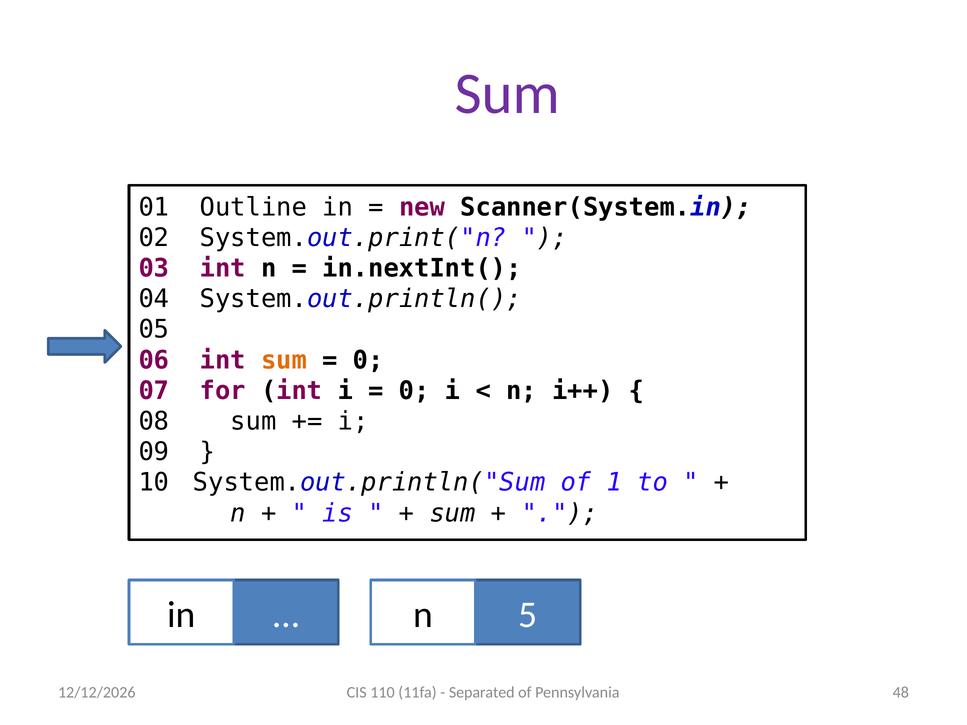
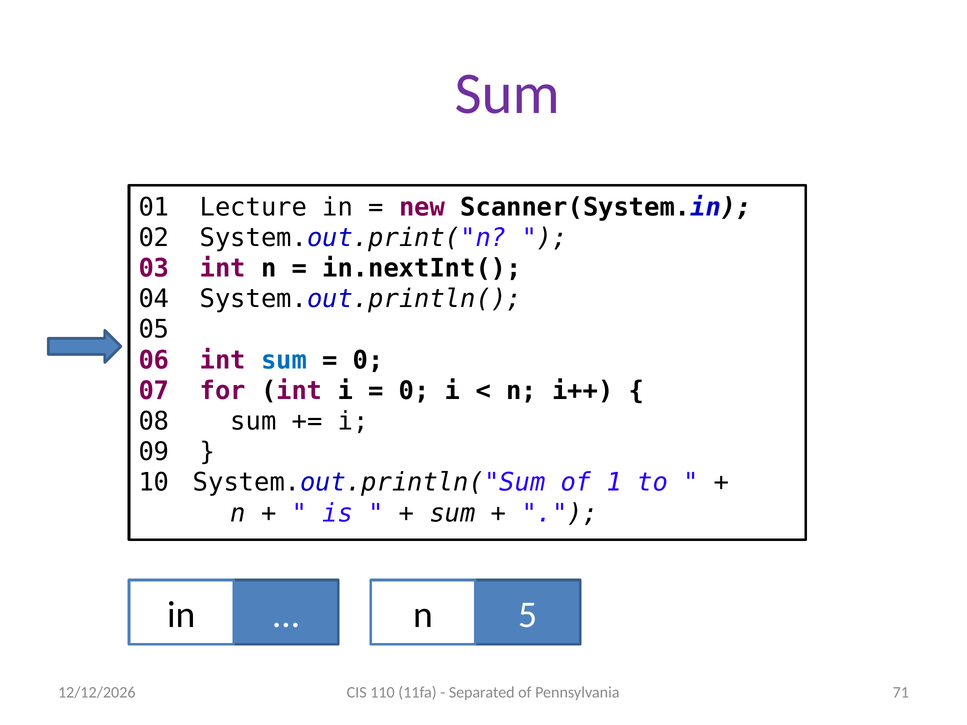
Outline: Outline -> Lecture
sum at (284, 360) colour: orange -> blue
48: 48 -> 71
